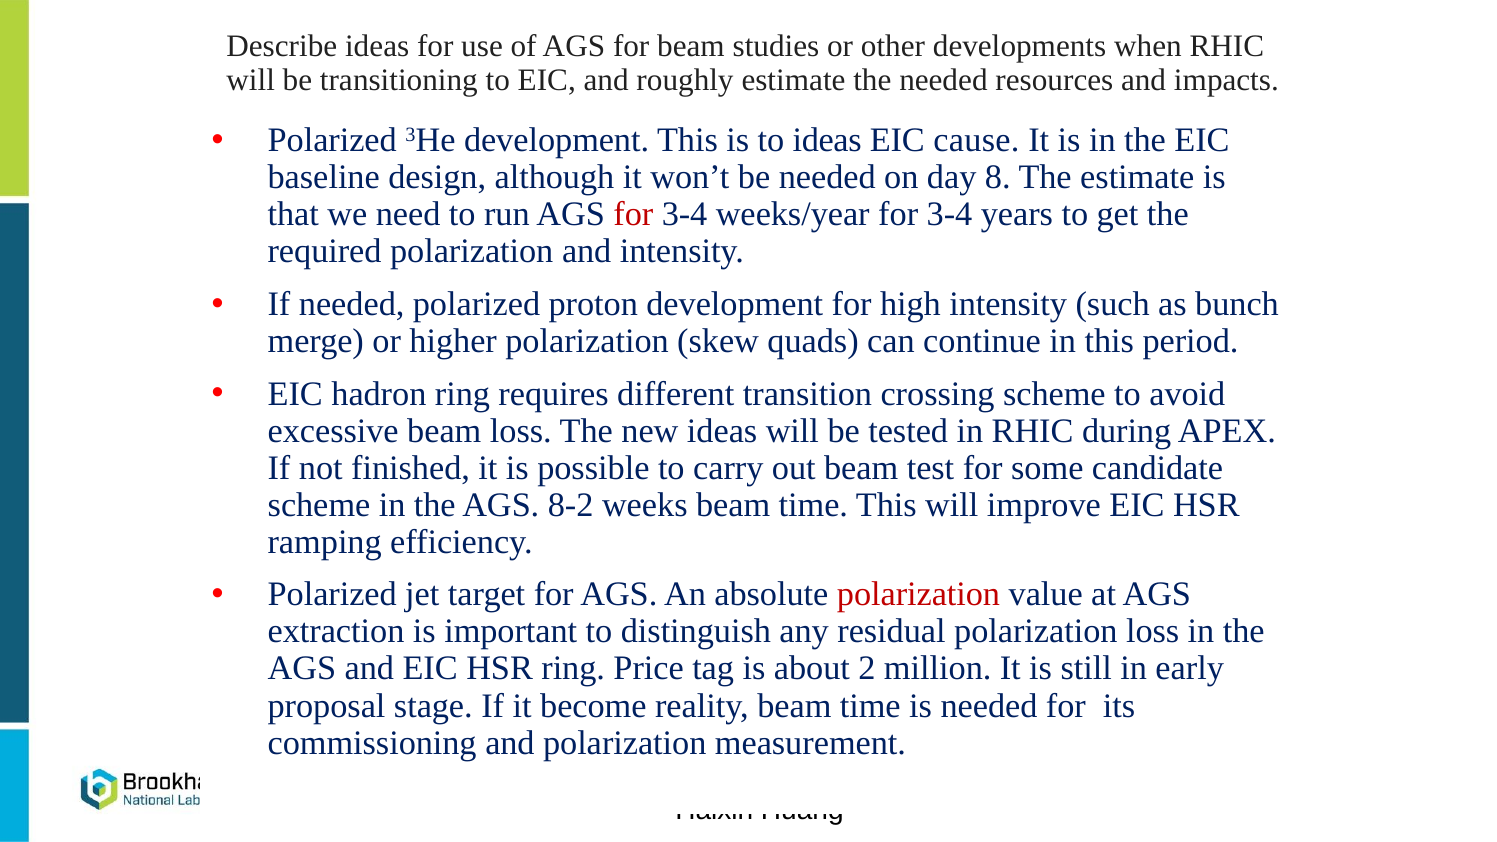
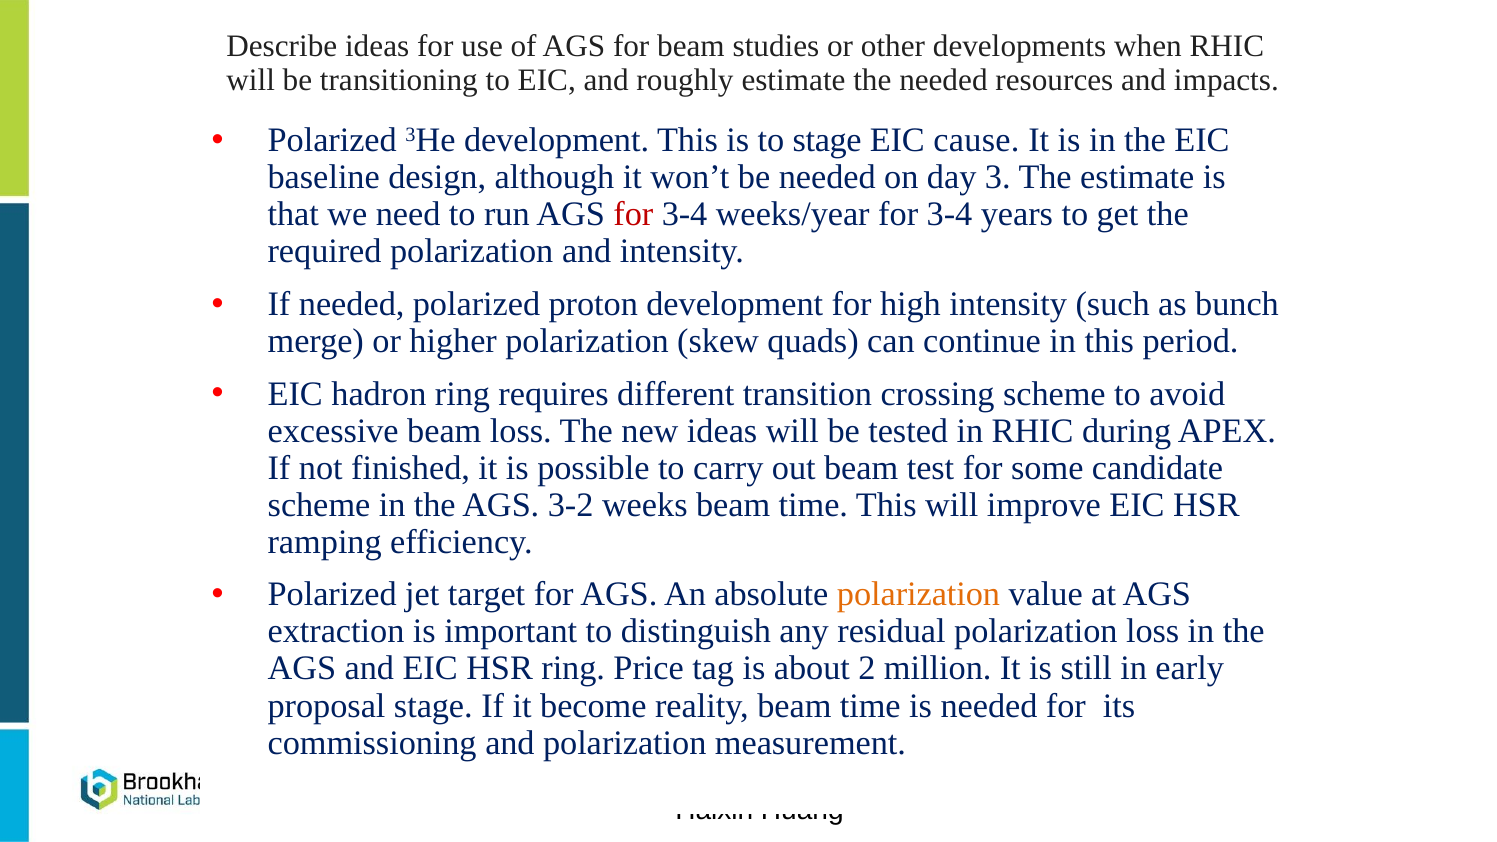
to ideas: ideas -> stage
day 8: 8 -> 3
8-2: 8-2 -> 3-2
polarization at (919, 595) colour: red -> orange
